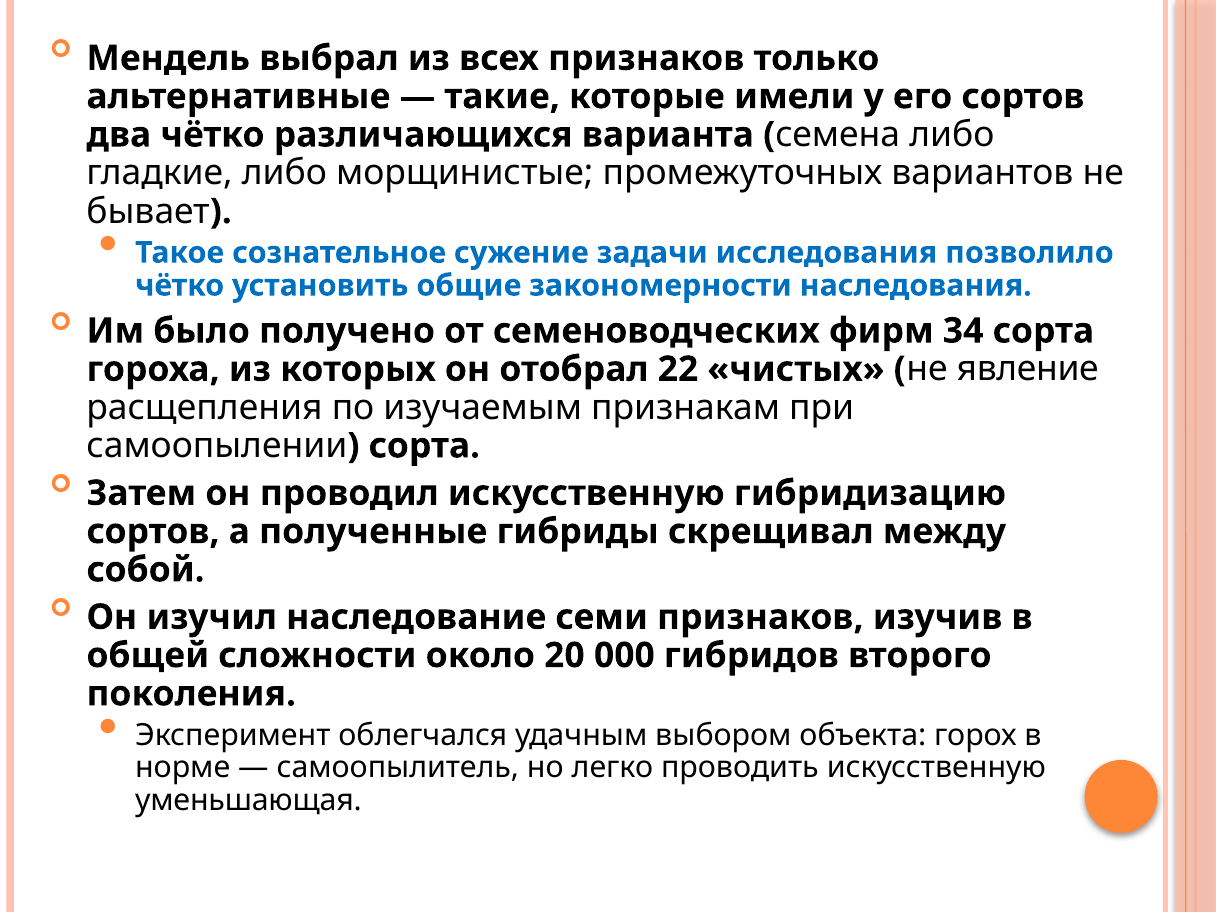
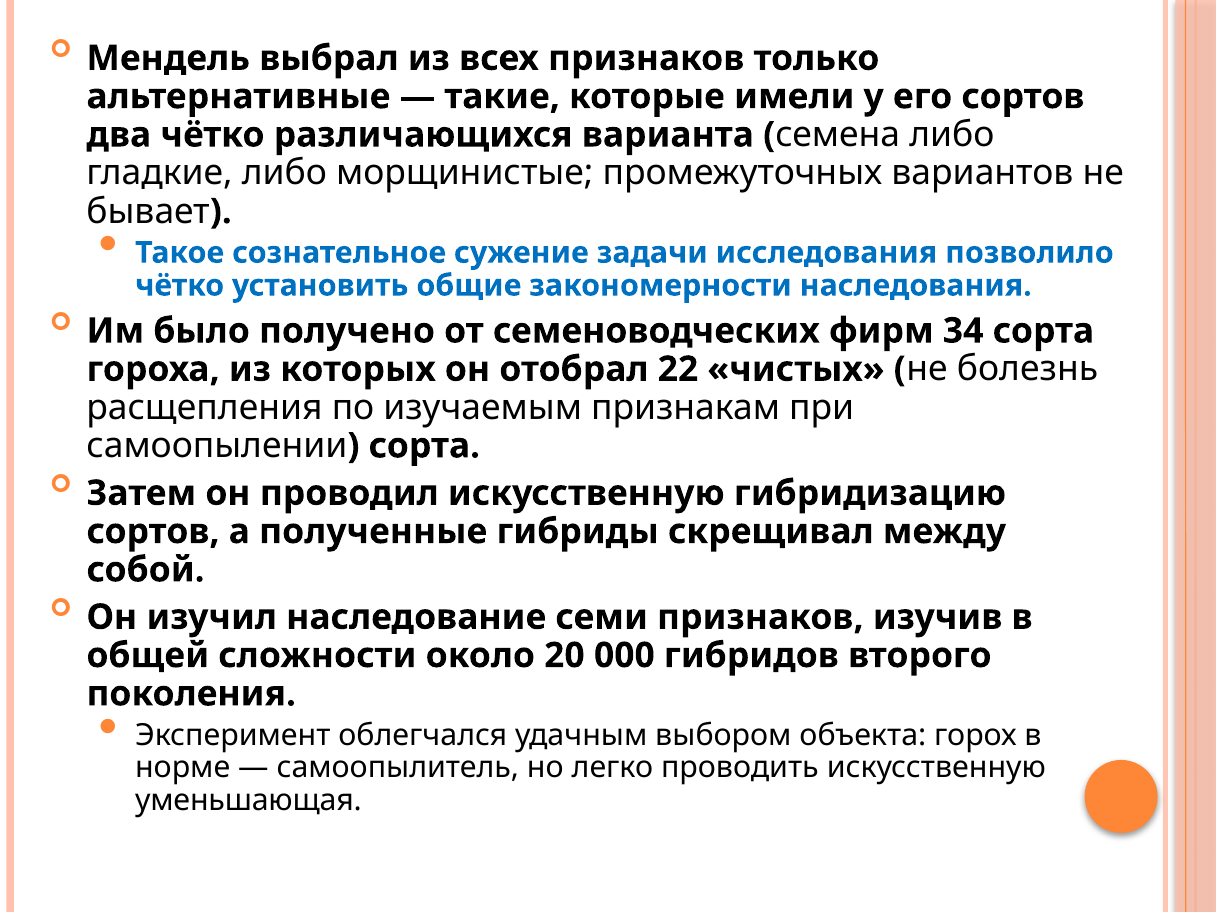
явление: явление -> болезнь
